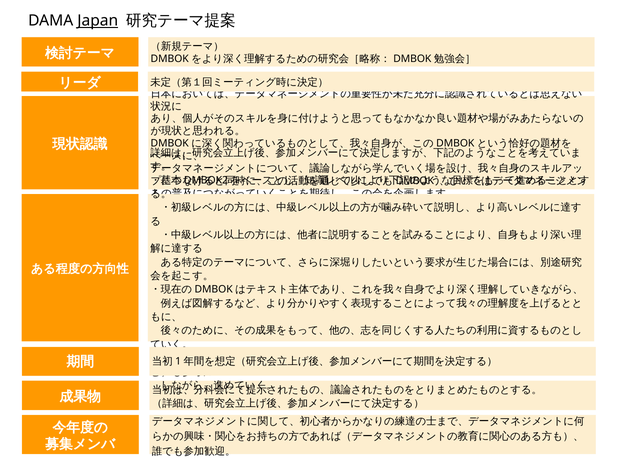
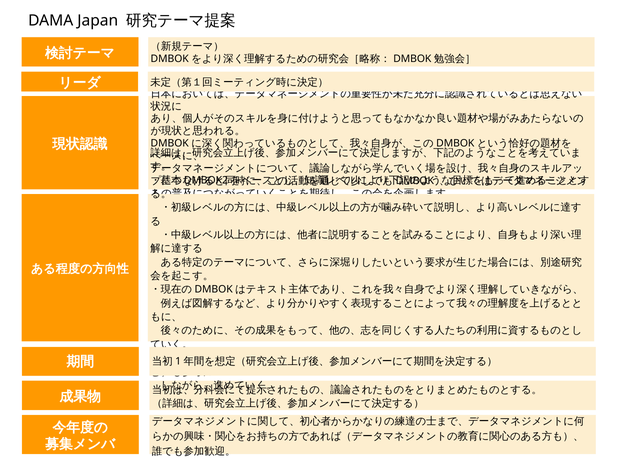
Japan underline: present -> none
